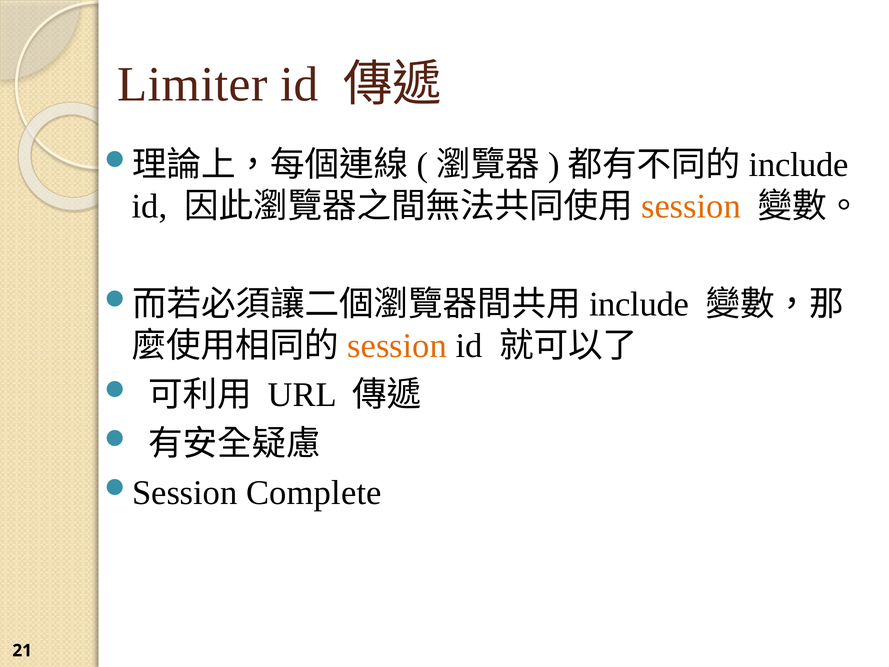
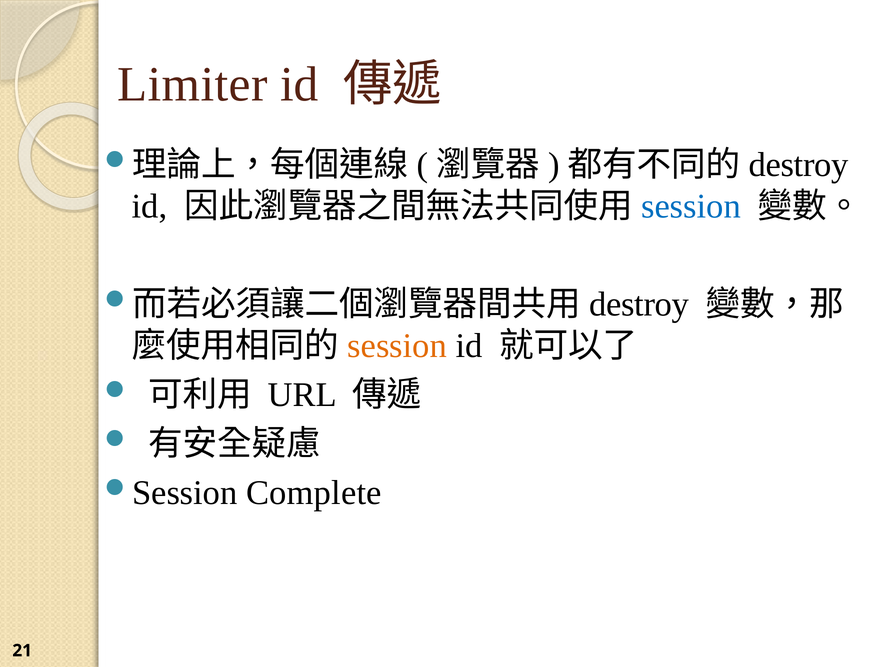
include at (799, 165): include -> destroy
session at (691, 206) colour: orange -> blue
include at (639, 304): include -> destroy
